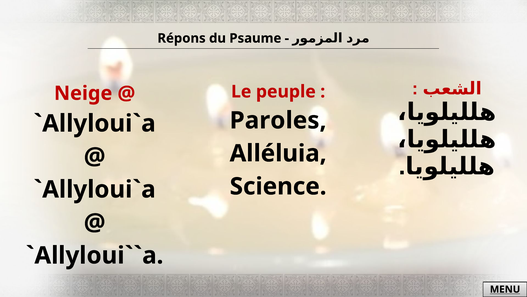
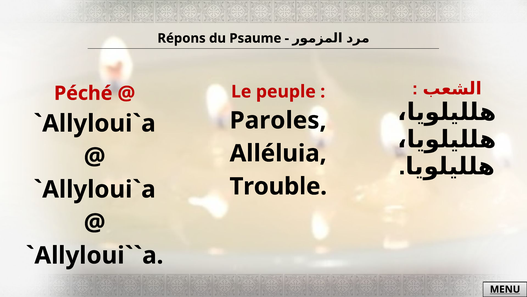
Neige: Neige -> Péché
Science: Science -> Trouble
